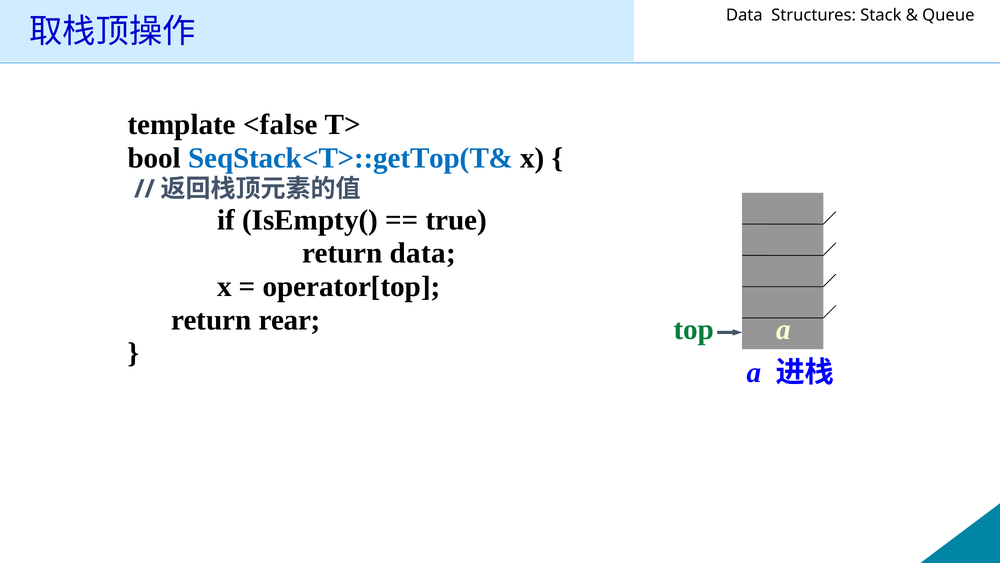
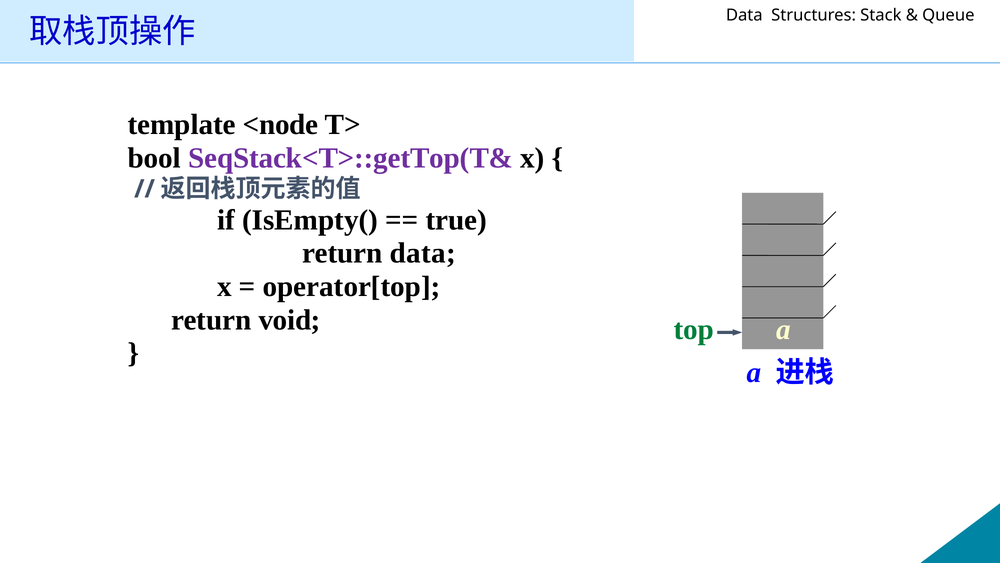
<false: <false -> <node
SeqStack<T>::getTop(T& colour: blue -> purple
rear: rear -> void
